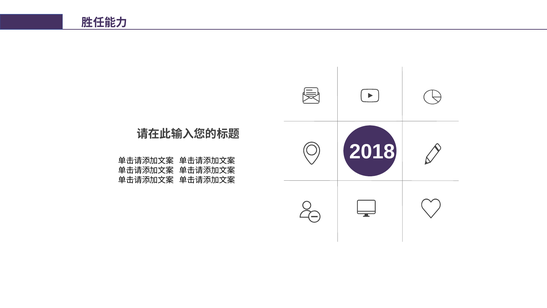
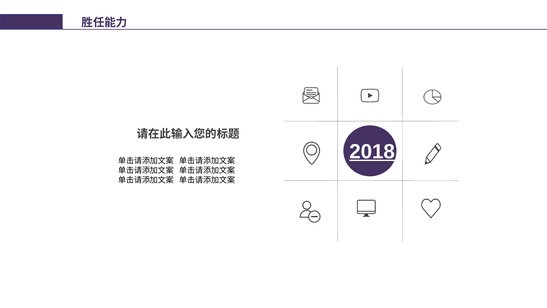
2018 underline: none -> present
